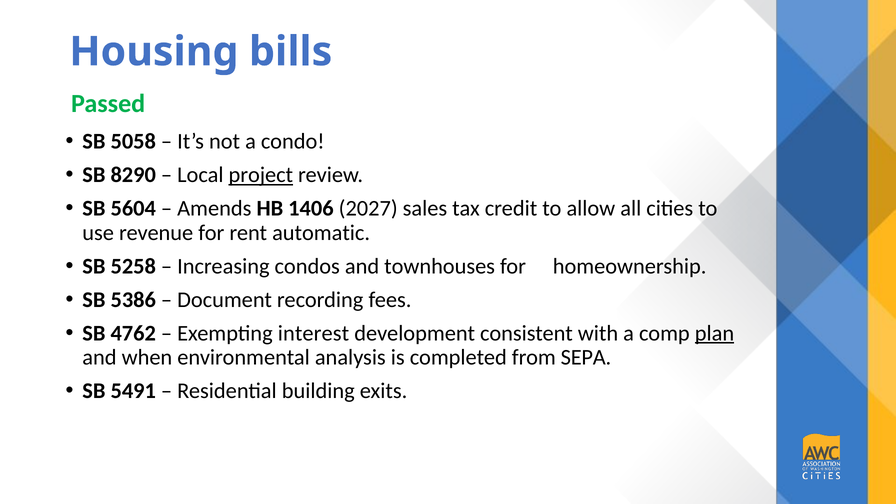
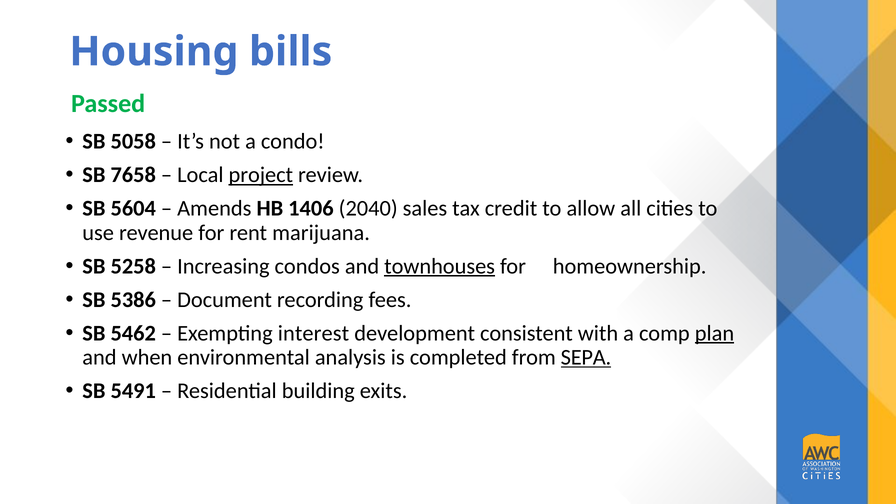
8290: 8290 -> 7658
2027: 2027 -> 2040
automatic: automatic -> marijuana
townhouses underline: none -> present
4762: 4762 -> 5462
SEPA underline: none -> present
